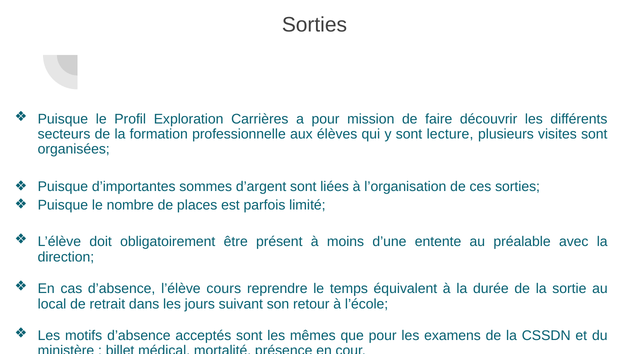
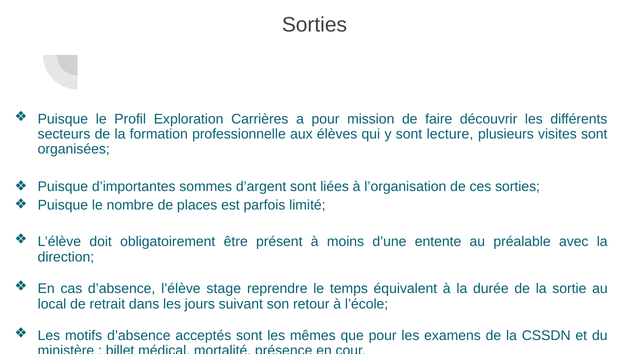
cours: cours -> stage
